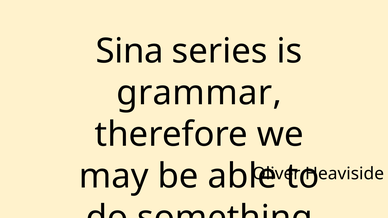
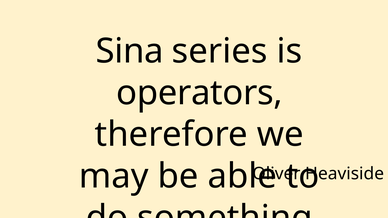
grammar: grammar -> operators
